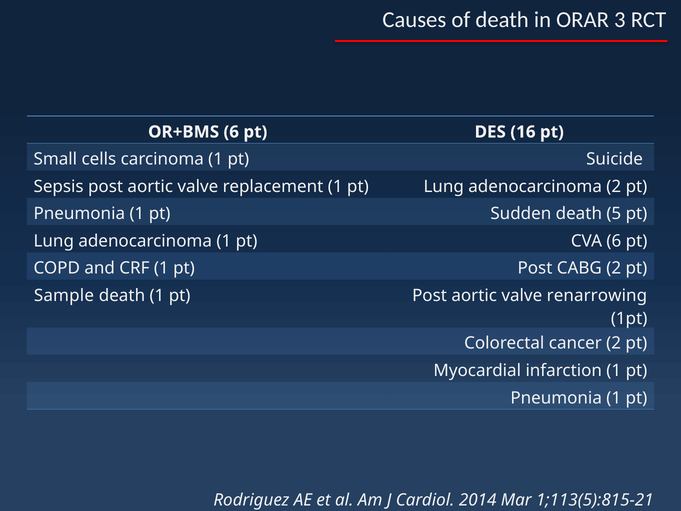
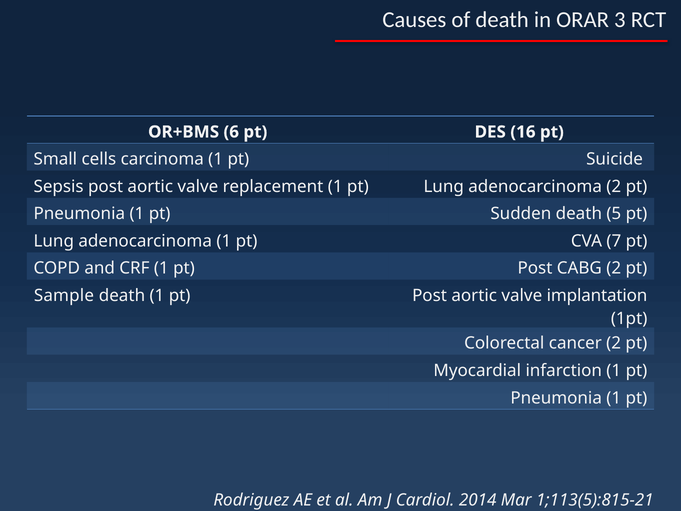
CVA 6: 6 -> 7
renarrowing: renarrowing -> implantation
